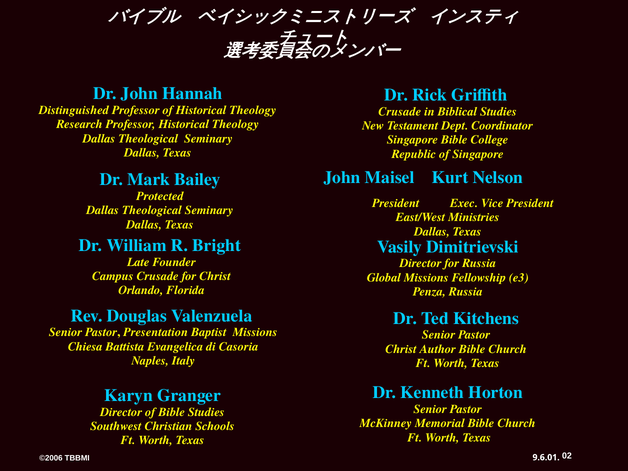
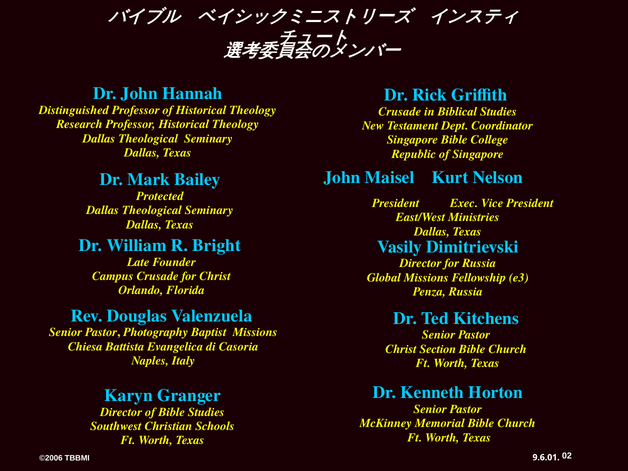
Presentation: Presentation -> Photography
Author: Author -> Section
